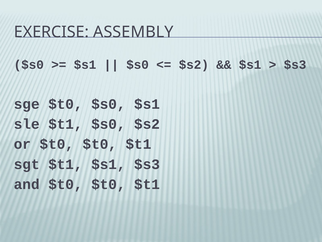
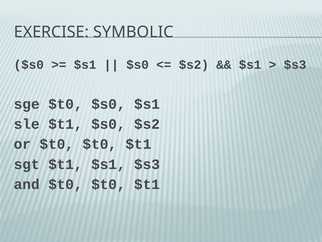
ASSEMBLY: ASSEMBLY -> SYMBOLIC
